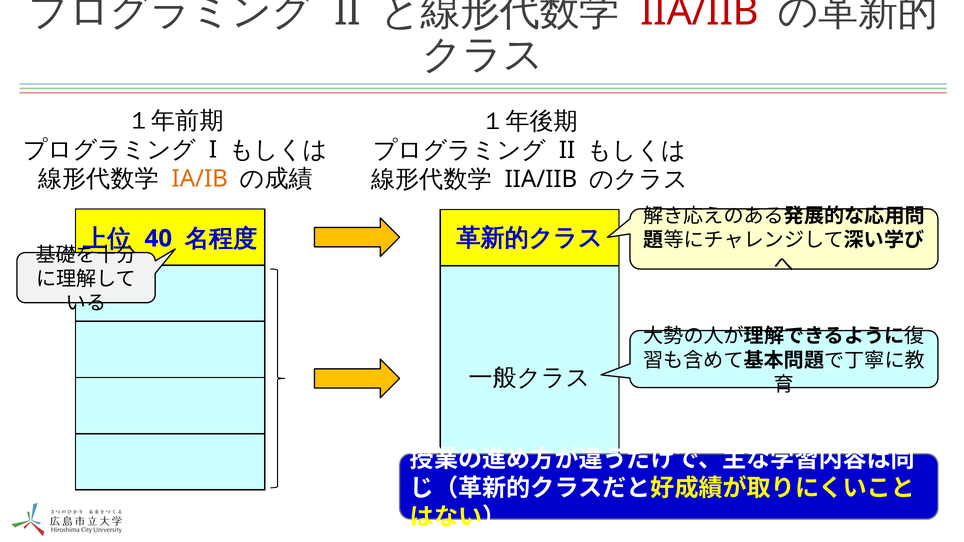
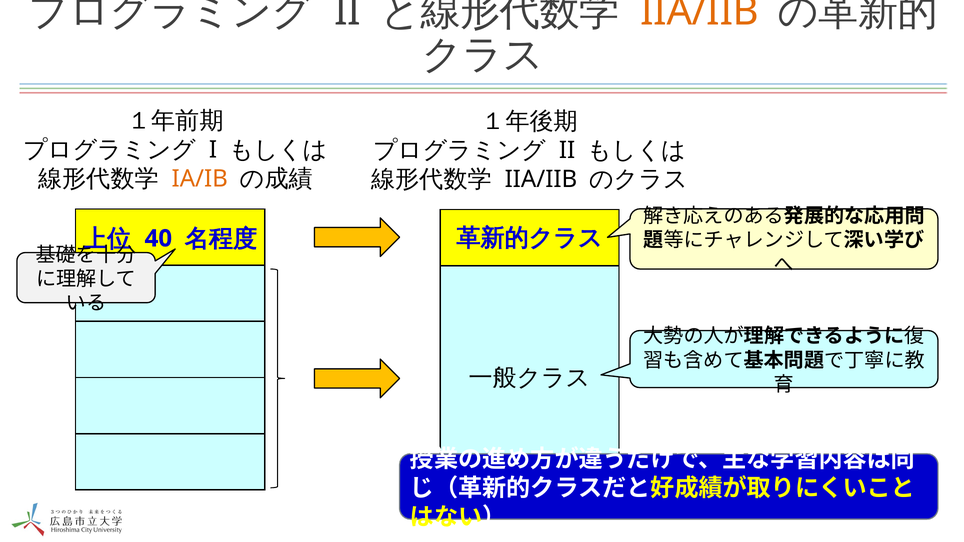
IIA/IIB at (700, 12) colour: red -> orange
